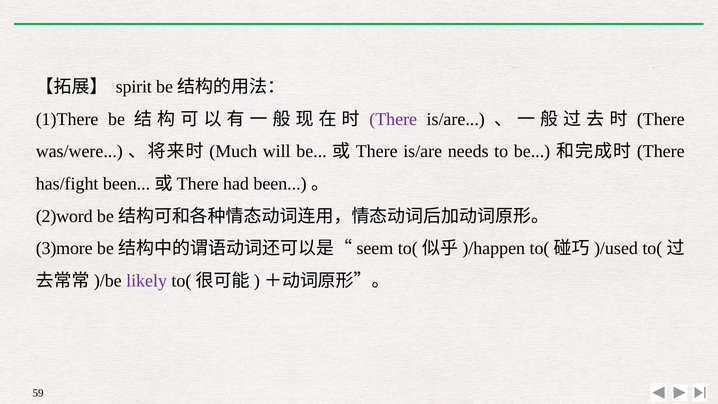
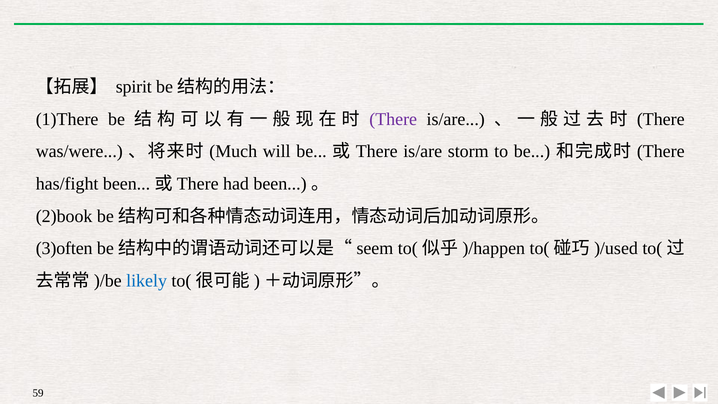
needs: needs -> storm
2)word: 2)word -> 2)book
3)more: 3)more -> 3)often
likely colour: purple -> blue
